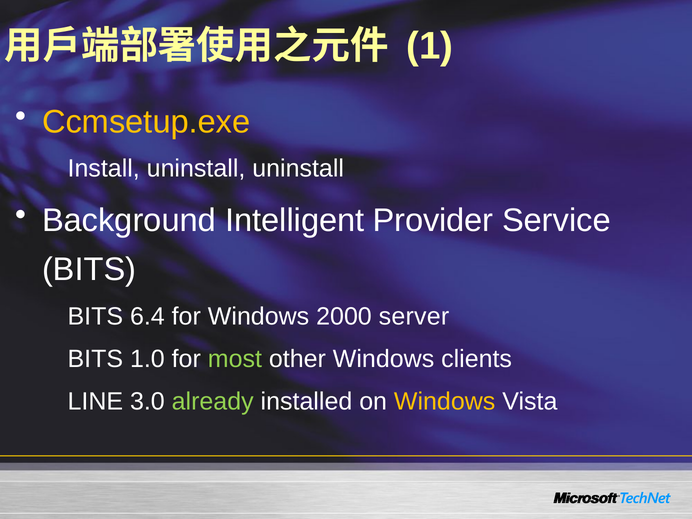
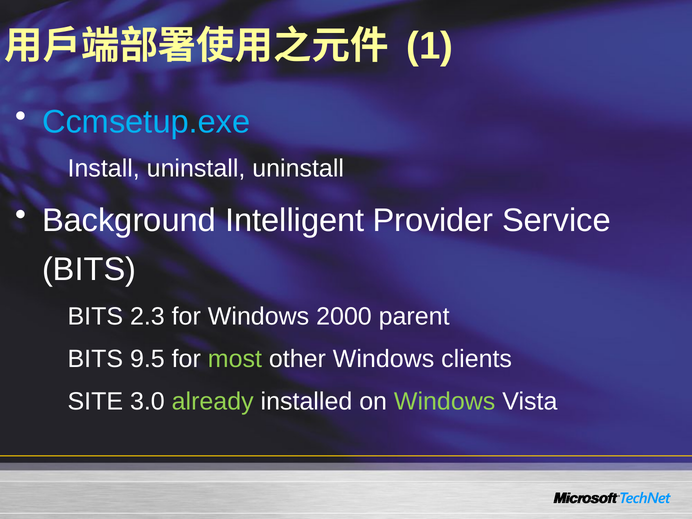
Ccmsetup.exe colour: yellow -> light blue
6.4: 6.4 -> 2.3
server: server -> parent
1.0: 1.0 -> 9.5
LINE: LINE -> SITE
Windows at (445, 402) colour: yellow -> light green
